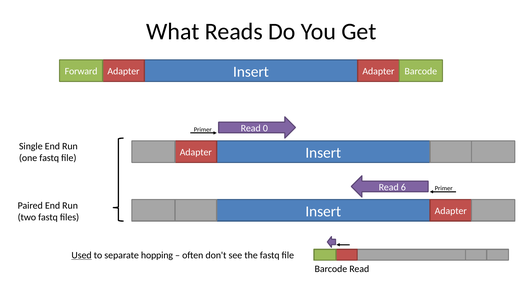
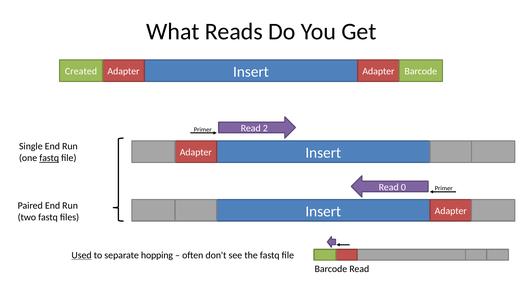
Forward: Forward -> Created
0: 0 -> 2
fastq at (49, 158) underline: none -> present
6: 6 -> 0
